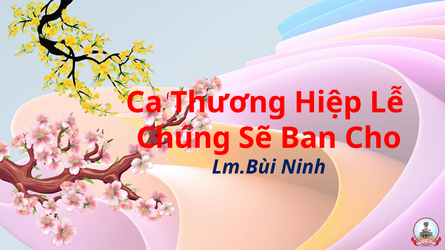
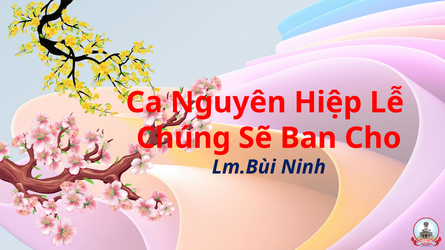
Thương: Thương -> Nguyên
